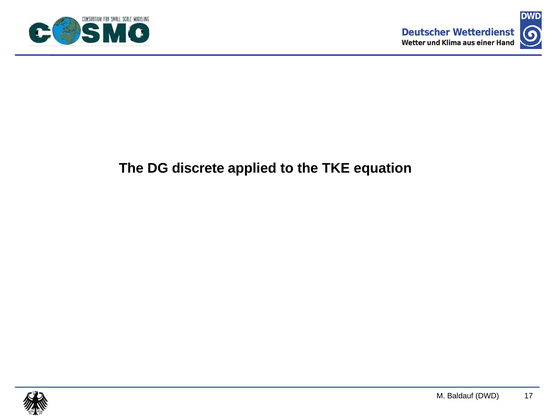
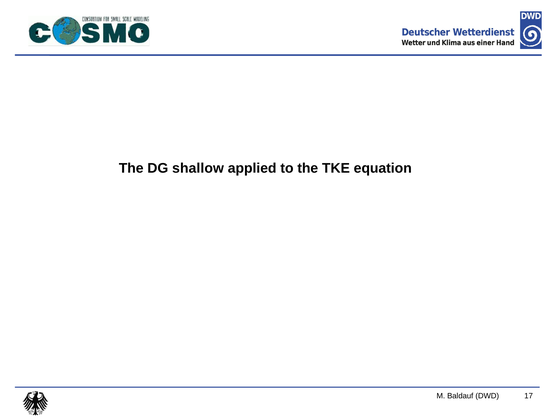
discrete: discrete -> shallow
